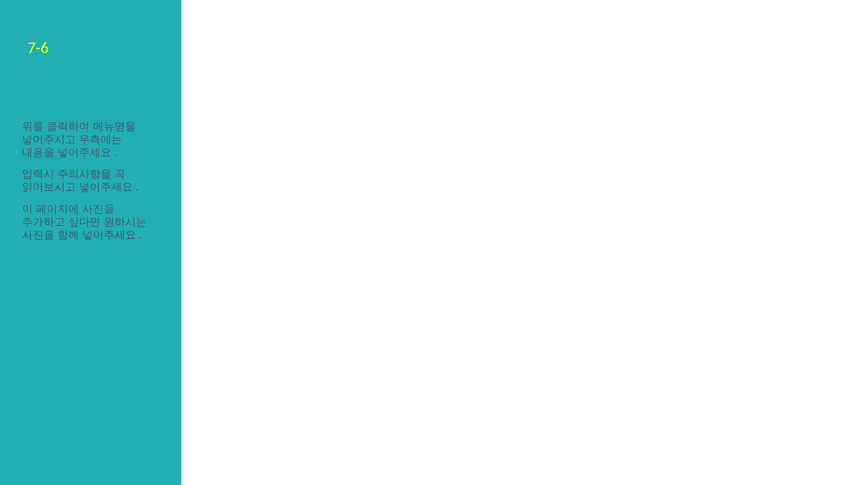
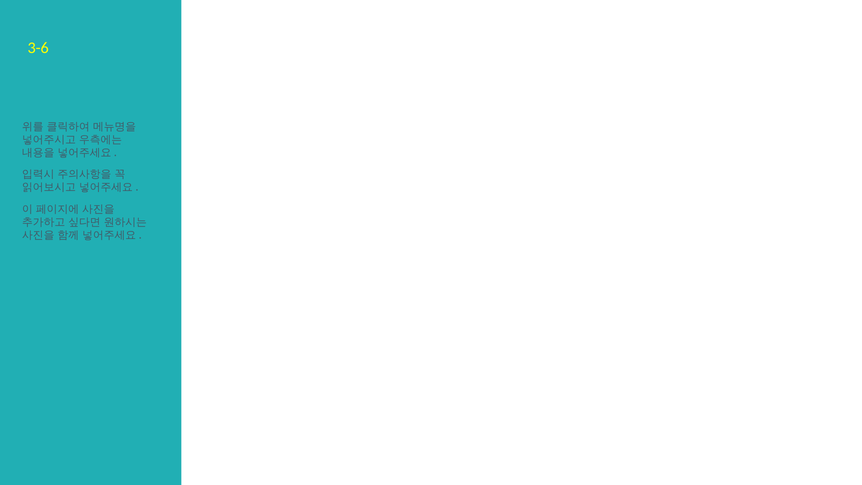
7-6: 7-6 -> 3-6
